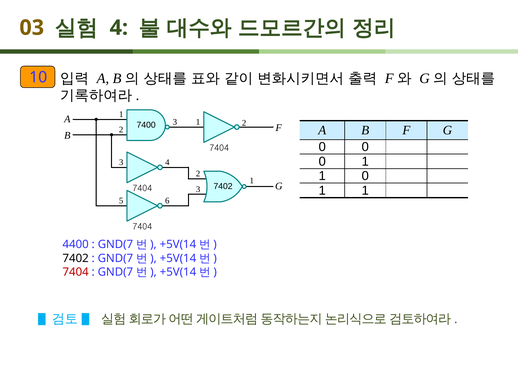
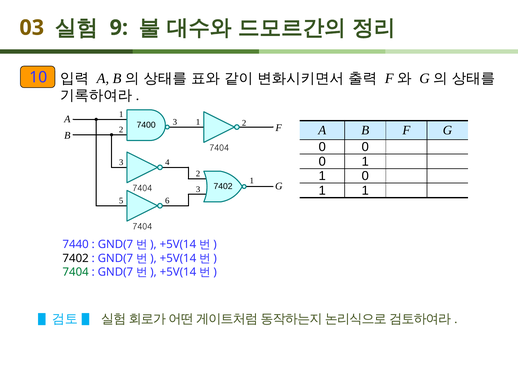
4 at (119, 28): 4 -> 9
4400: 4400 -> 7440
7404 at (76, 272) colour: red -> green
